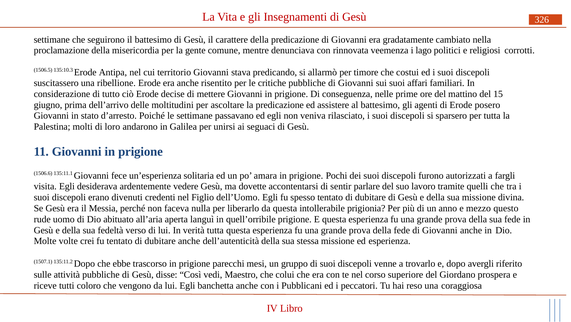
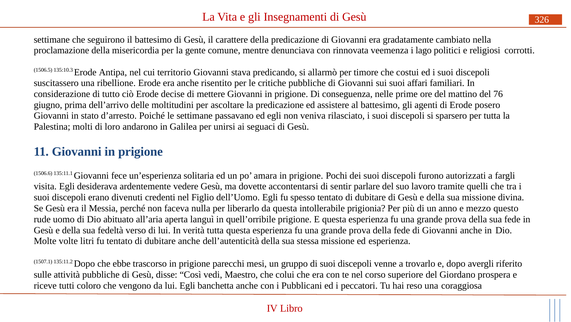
15: 15 -> 76
crei: crei -> litri
